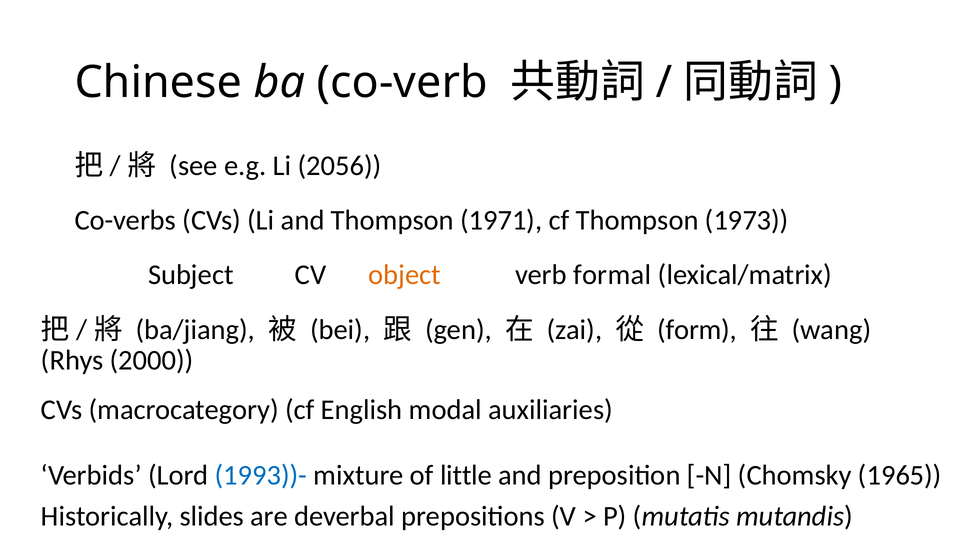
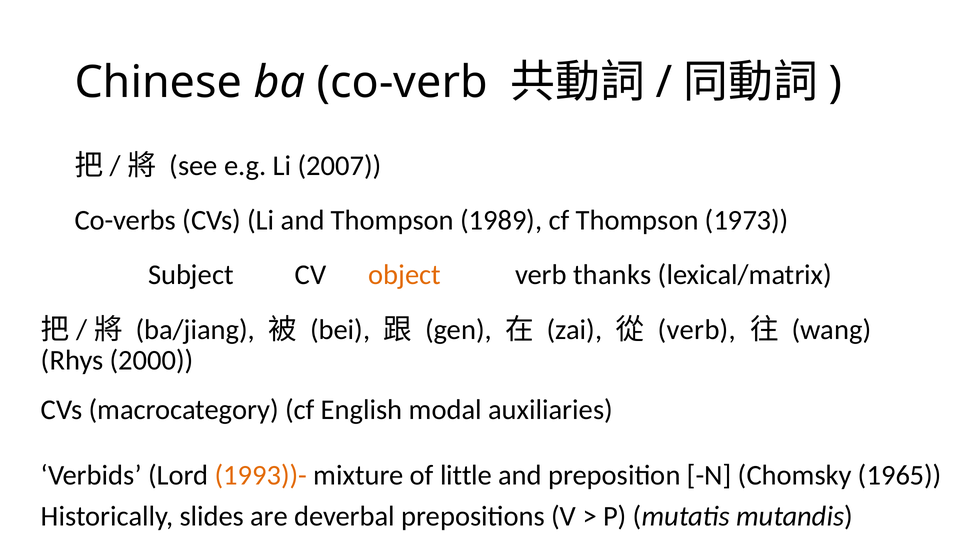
2056: 2056 -> 2007
1971: 1971 -> 1989
formal: formal -> thanks
form at (697, 330): form -> verb
1993))- colour: blue -> orange
